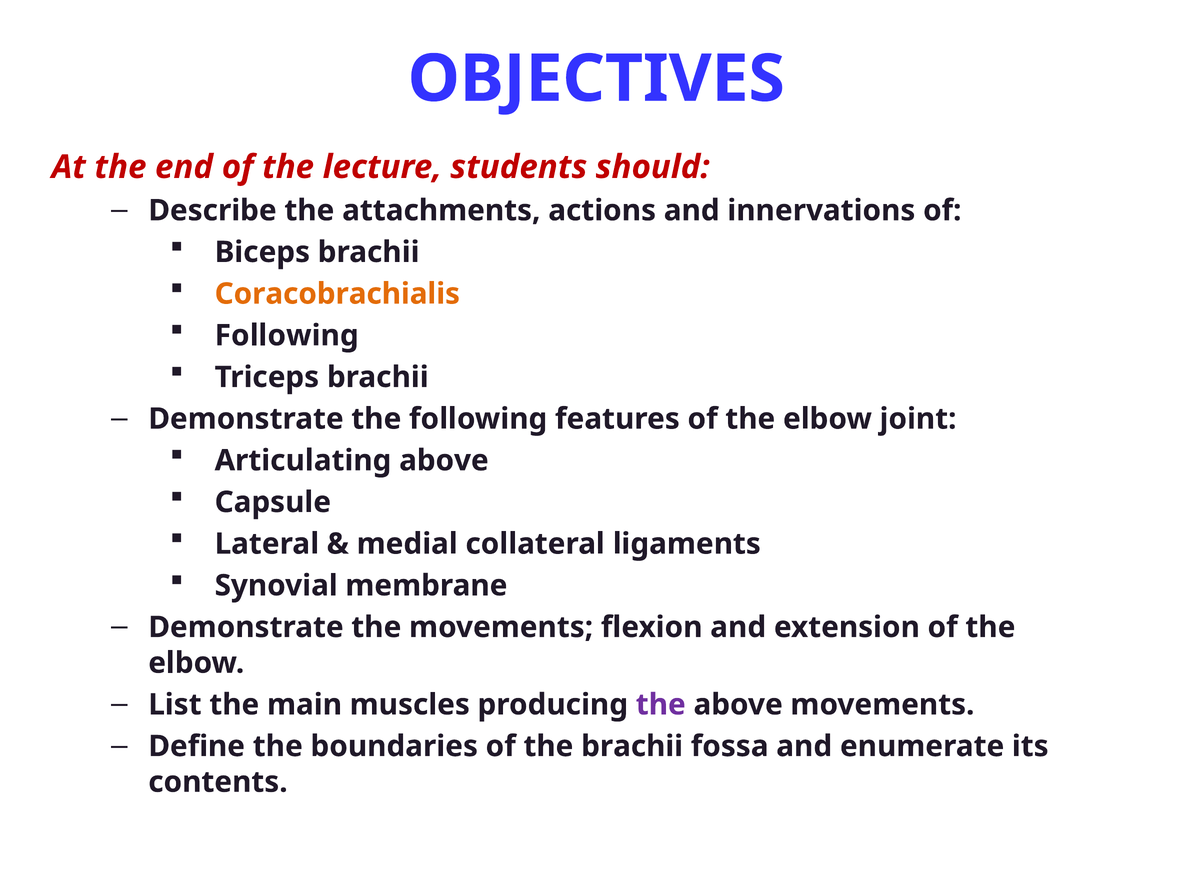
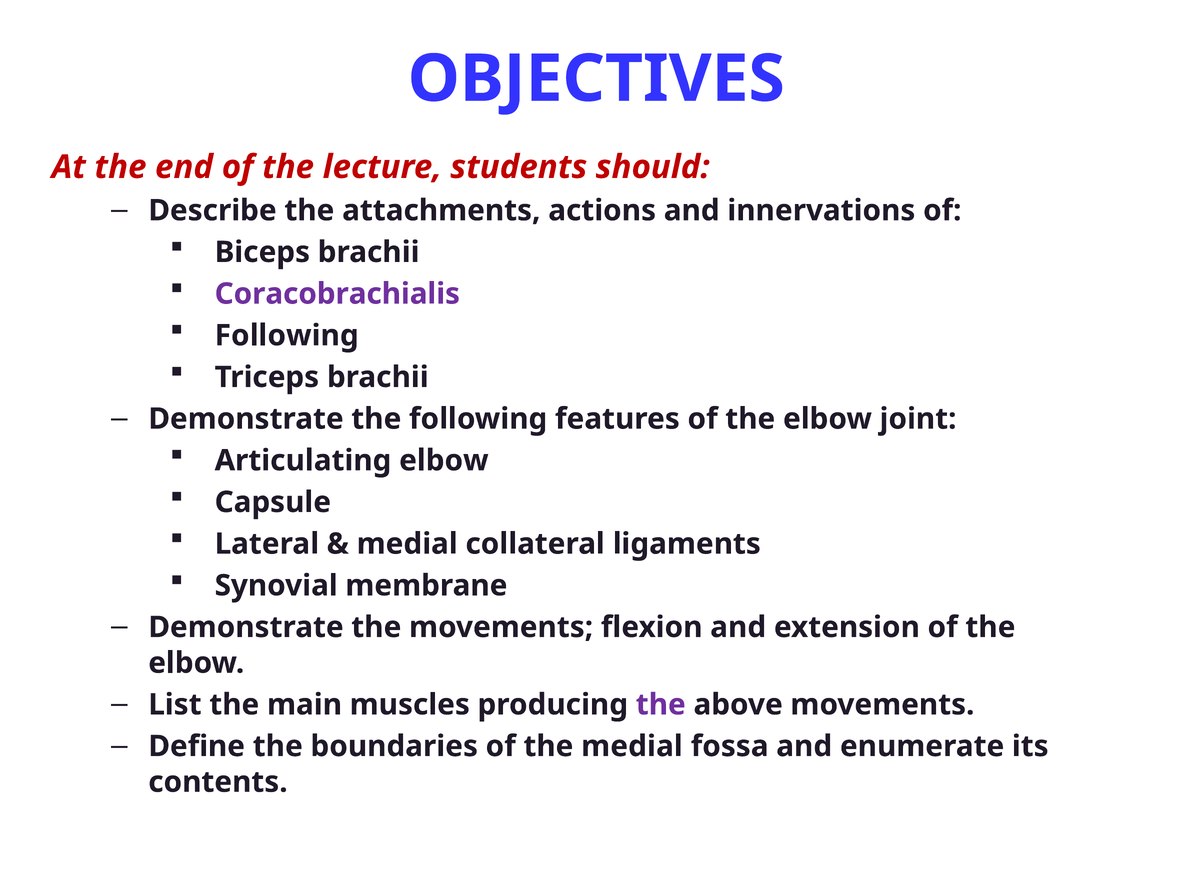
Coracobrachialis colour: orange -> purple
Articulating above: above -> elbow
the brachii: brachii -> medial
